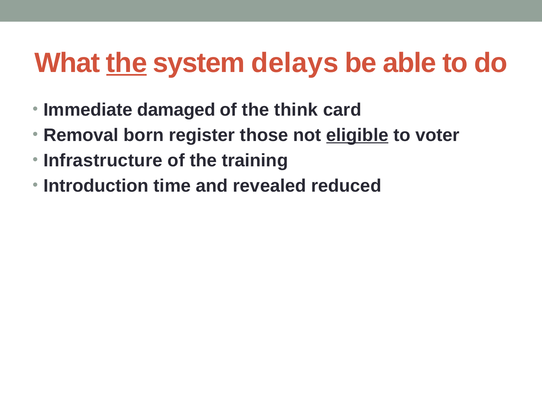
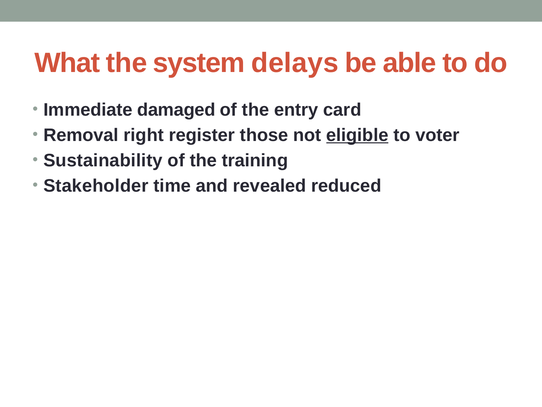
the at (127, 63) underline: present -> none
think: think -> entry
born: born -> right
Infrastructure: Infrastructure -> Sustainability
Introduction: Introduction -> Stakeholder
